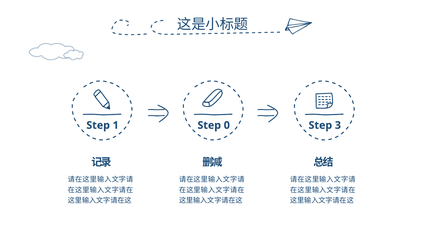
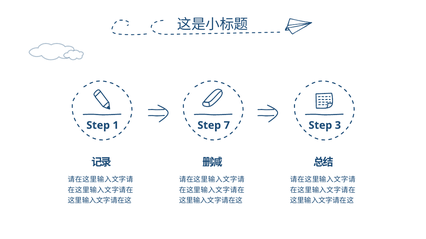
0: 0 -> 7
